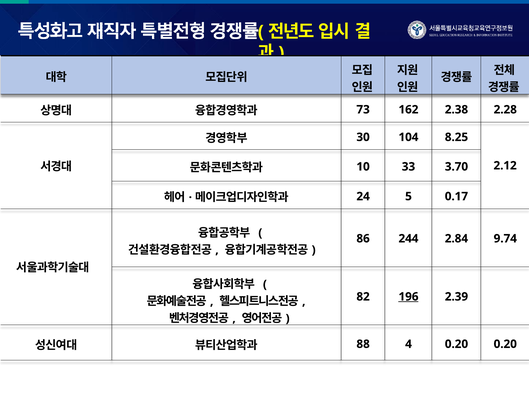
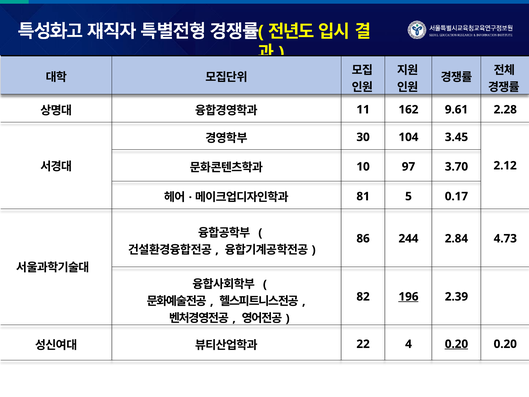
73: 73 -> 11
2.38: 2.38 -> 9.61
8.25: 8.25 -> 3.45
33: 33 -> 97
24: 24 -> 81
9.74: 9.74 -> 4.73
88: 88 -> 22
0.20 at (456, 344) underline: none -> present
